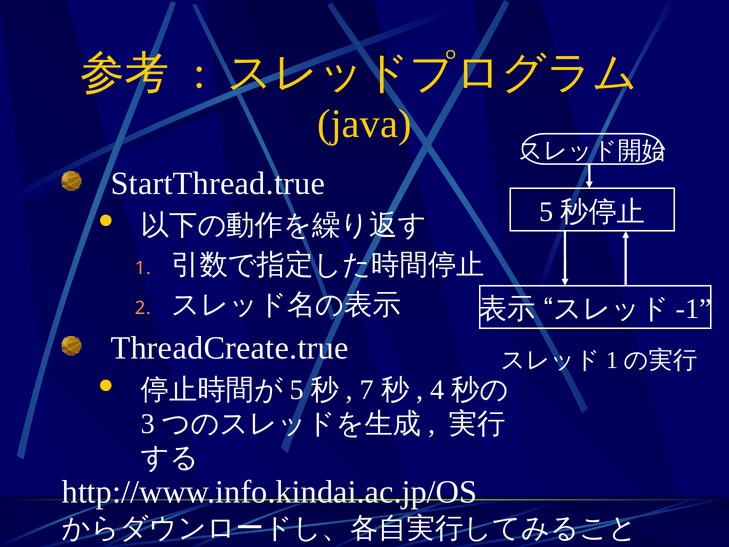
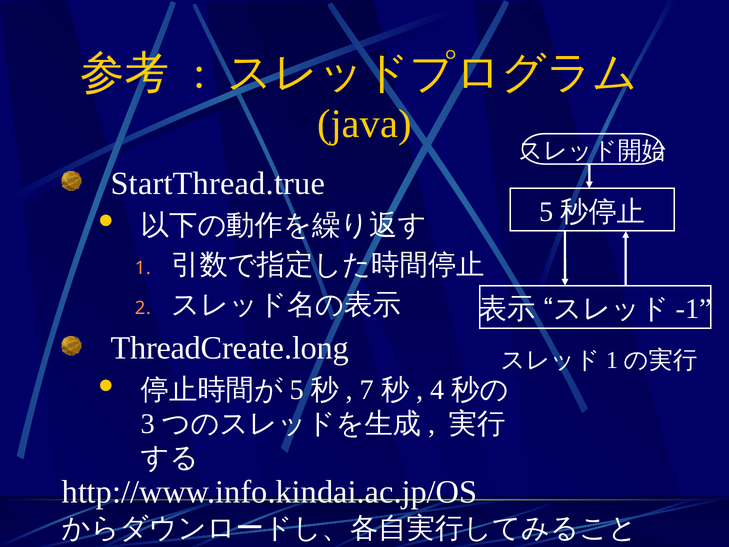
ThreadCreate.true: ThreadCreate.true -> ThreadCreate.long
